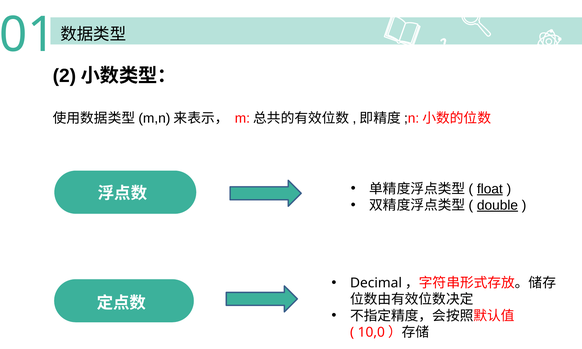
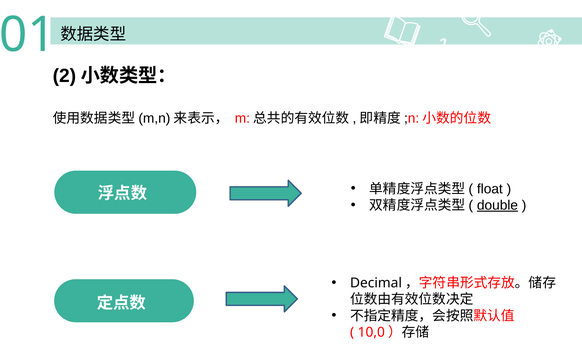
float underline: present -> none
